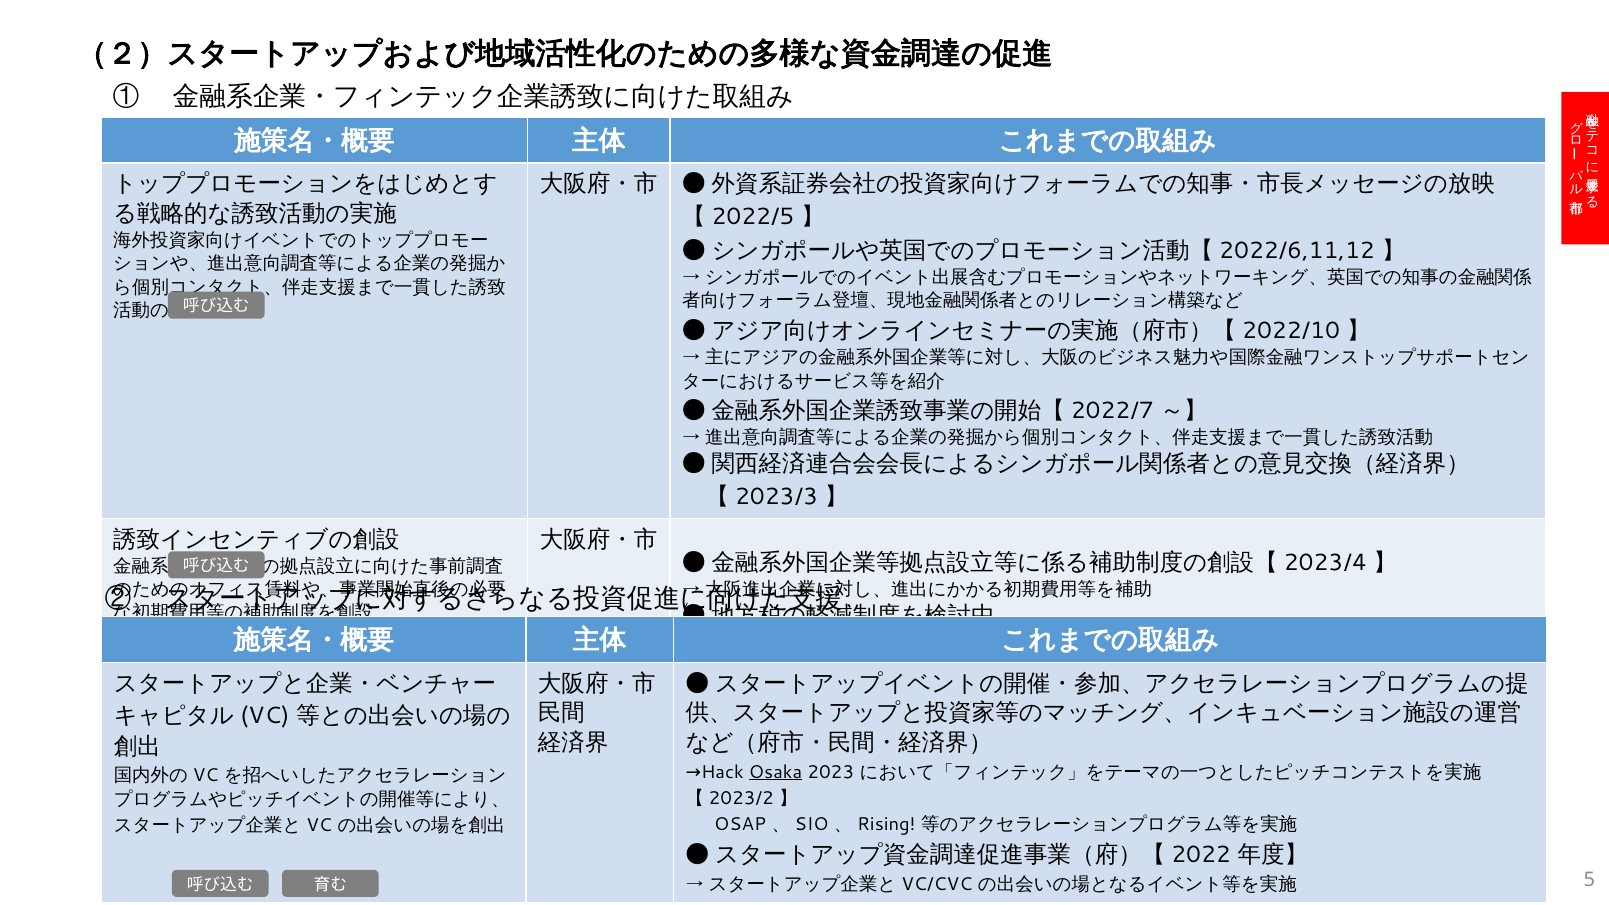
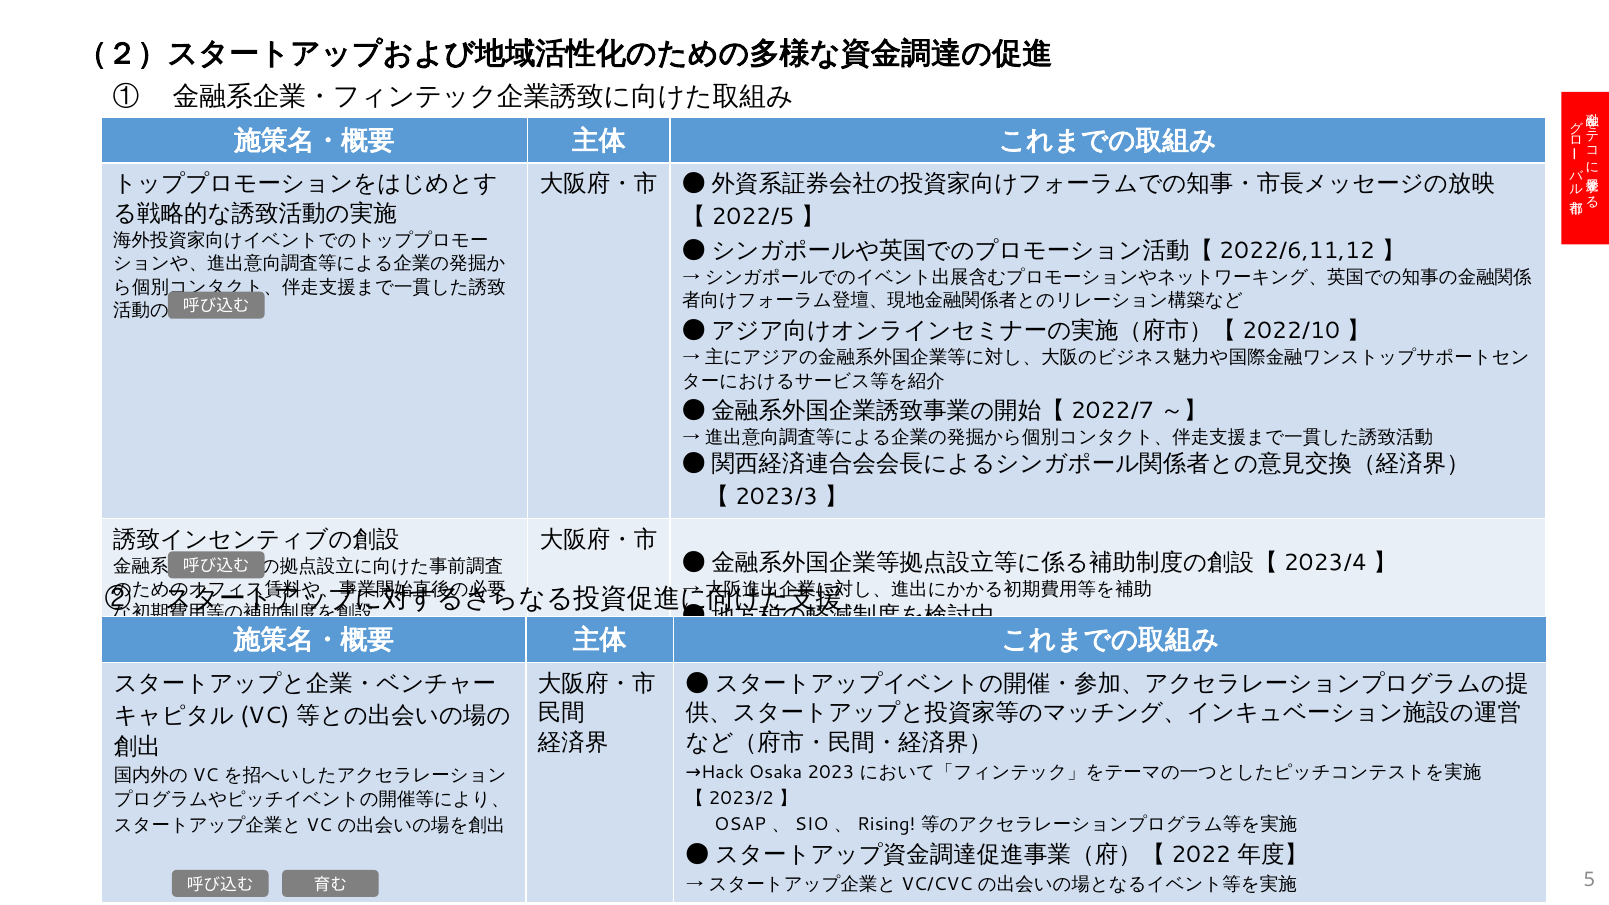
Osaka underline: present -> none
